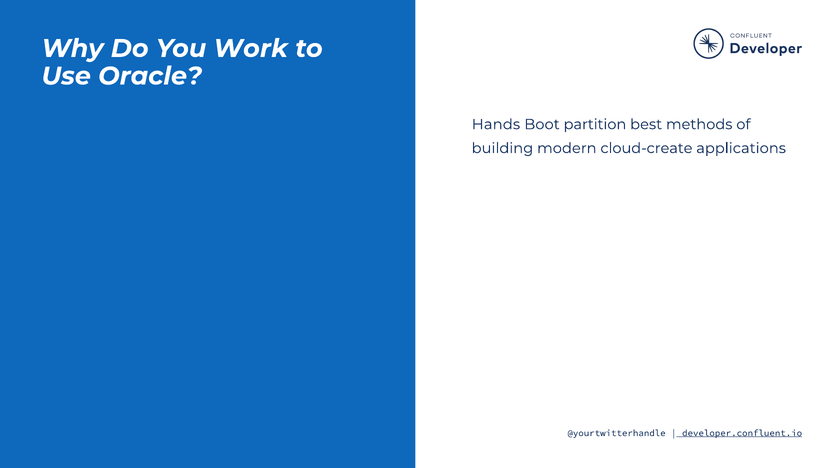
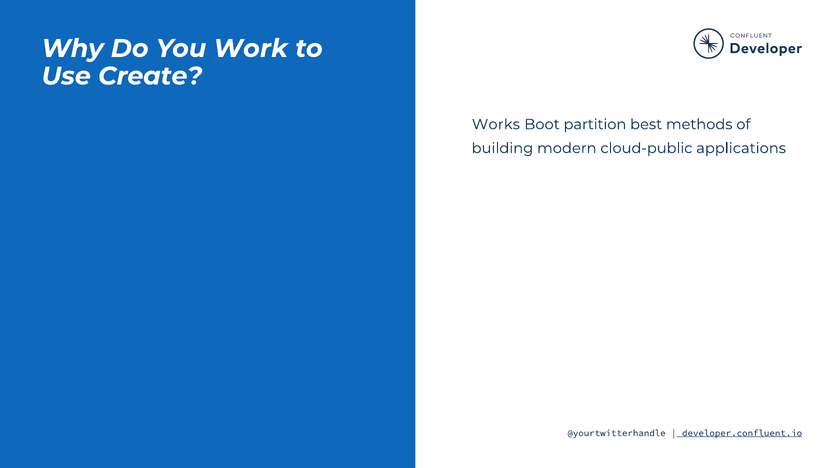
Oracle: Oracle -> Create
Hands: Hands -> Works
cloud-create: cloud-create -> cloud-public
